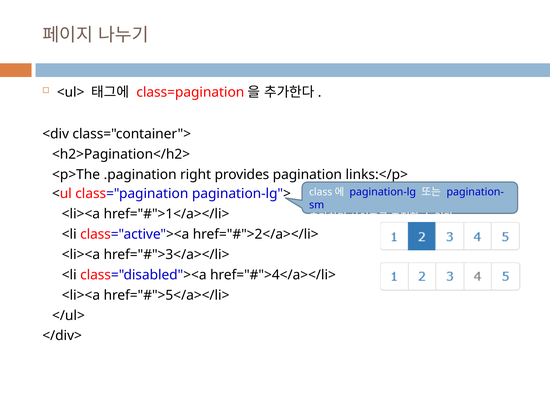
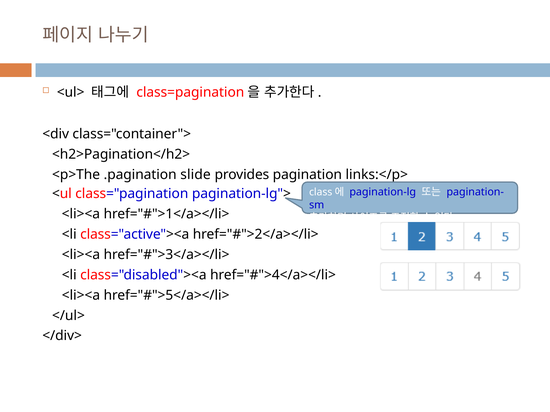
right: right -> slide
